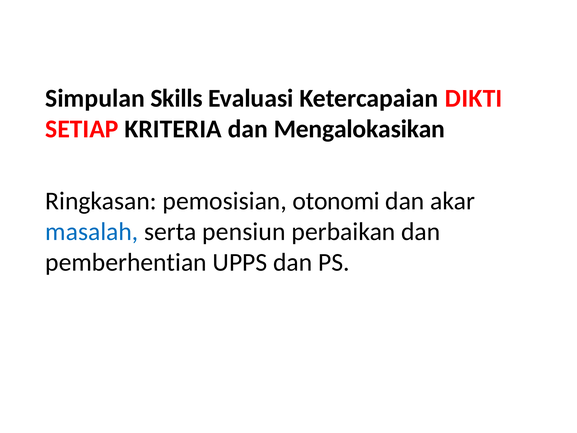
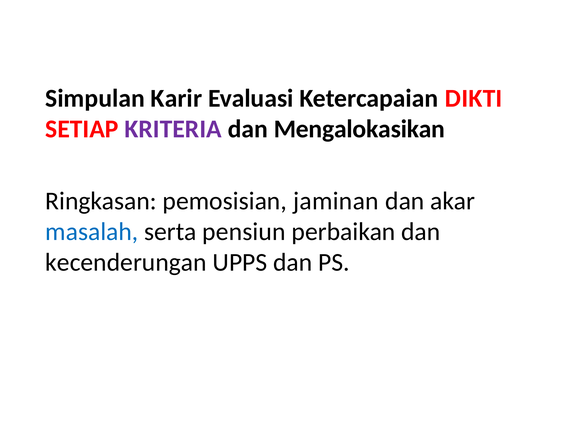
Skills: Skills -> Karir
KRITERIA colour: black -> purple
otonomi: otonomi -> jaminan
pemberhentian: pemberhentian -> kecenderungan
